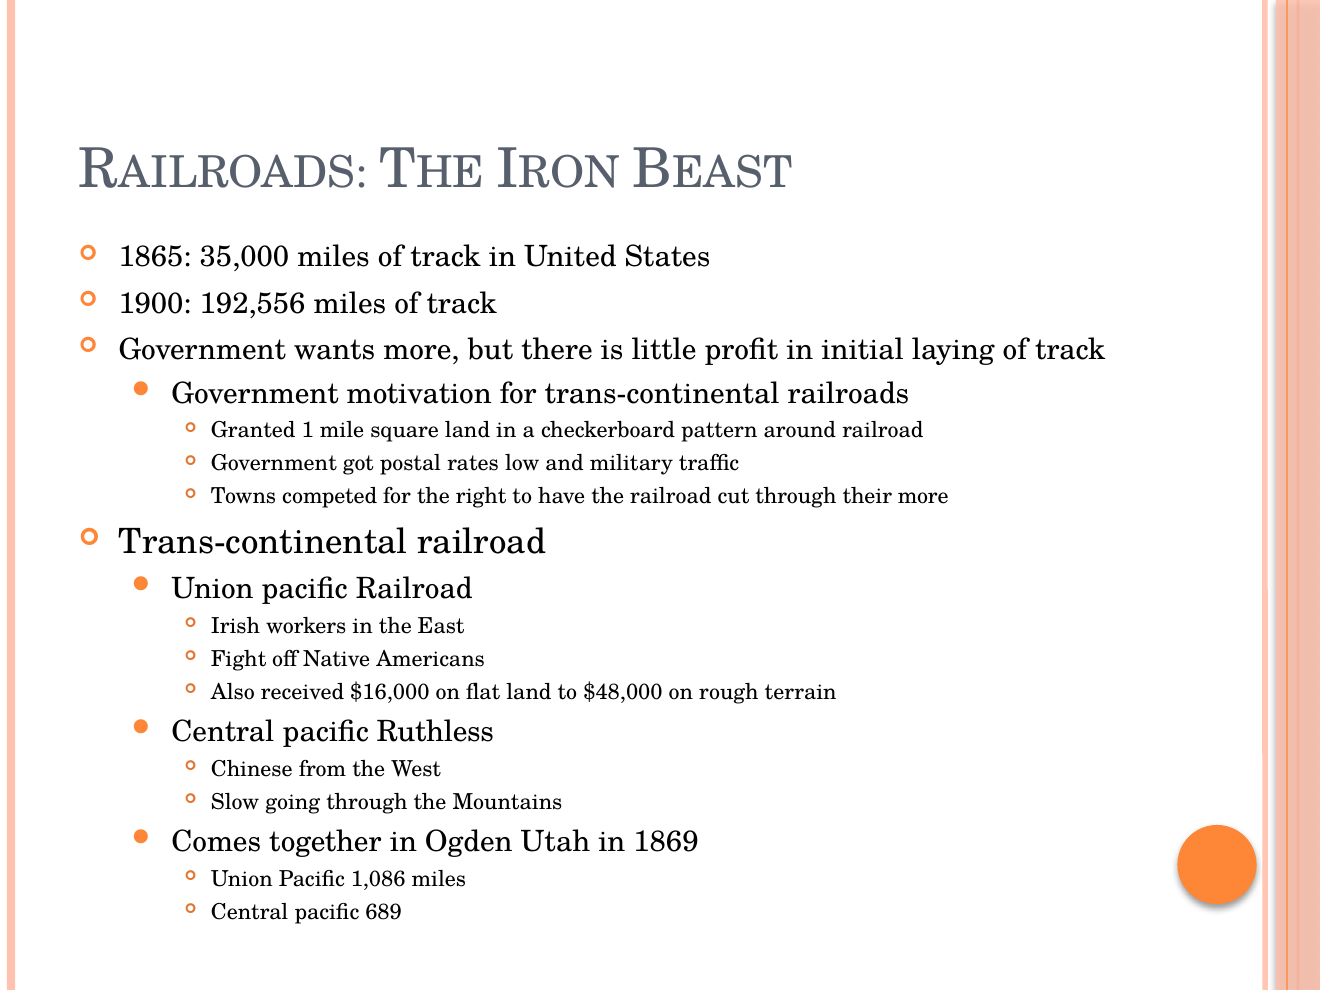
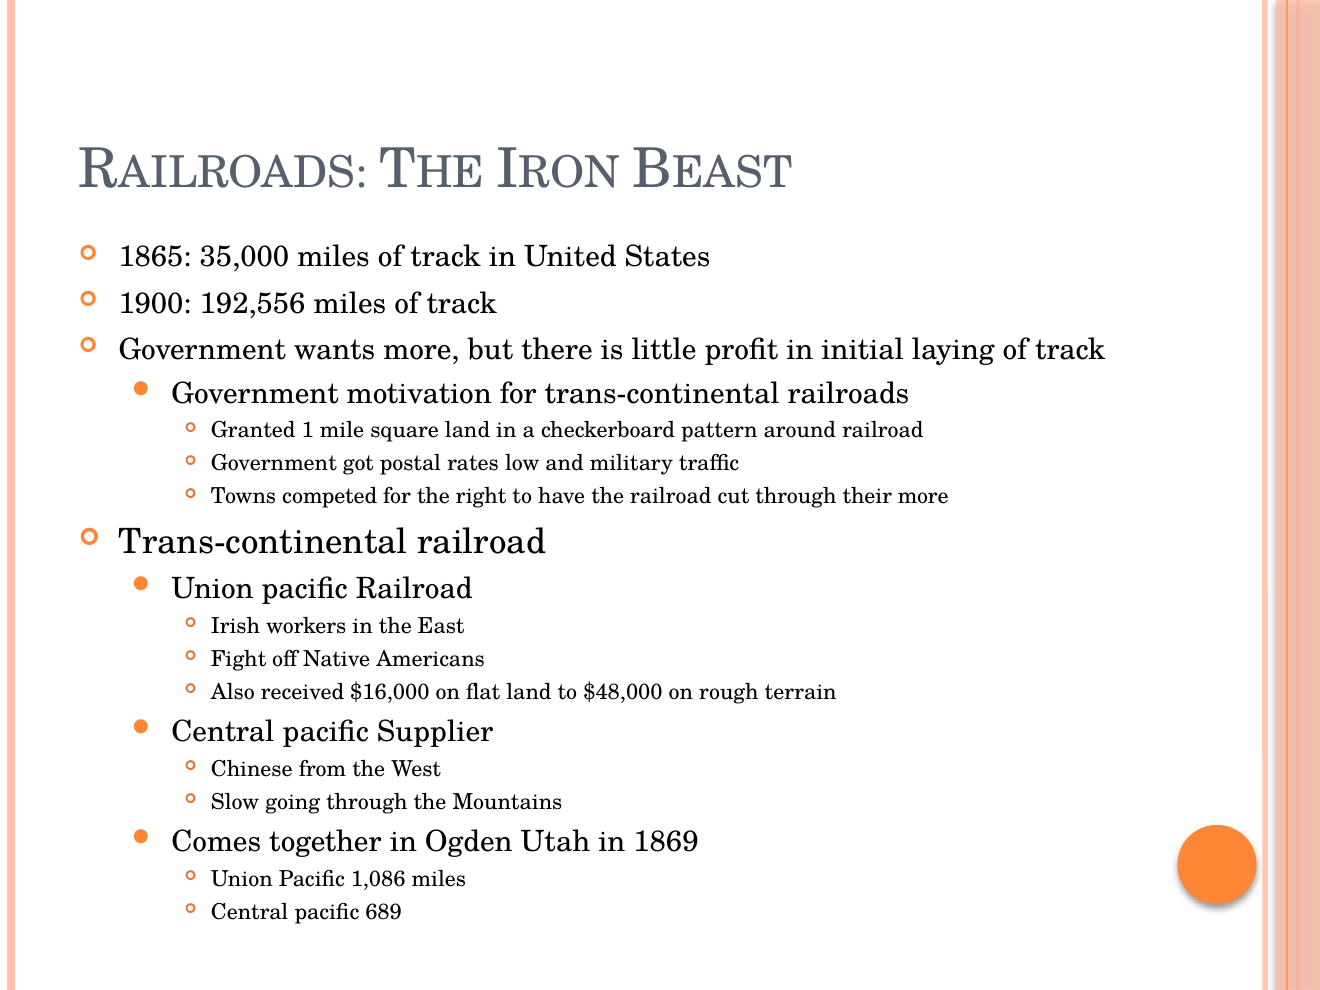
Ruthless: Ruthless -> Supplier
